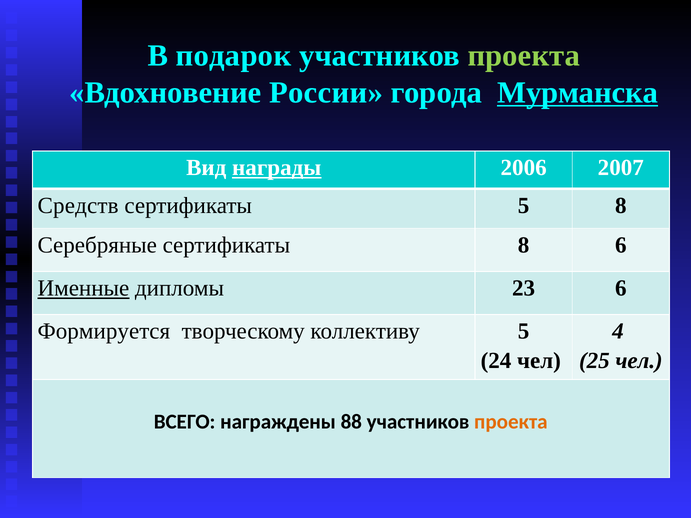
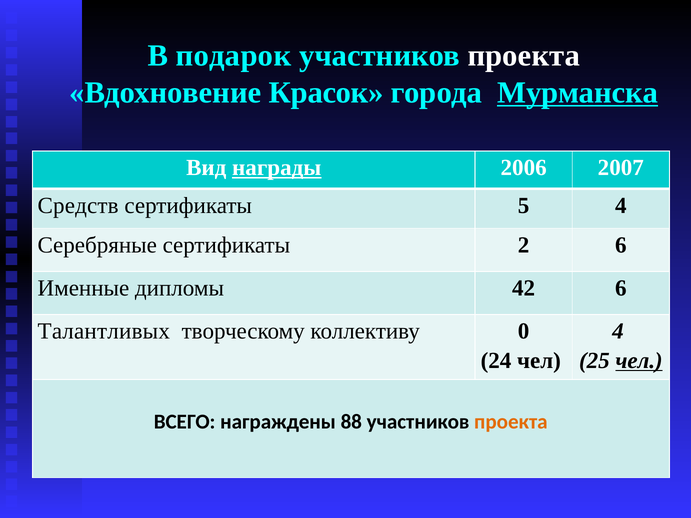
проекта at (524, 56) colour: light green -> white
России: России -> Красок
5 8: 8 -> 4
сертификаты 8: 8 -> 2
Именные underline: present -> none
23: 23 -> 42
Формируется: Формируется -> Талантливых
коллективу 5: 5 -> 0
чел at (639, 361) underline: none -> present
